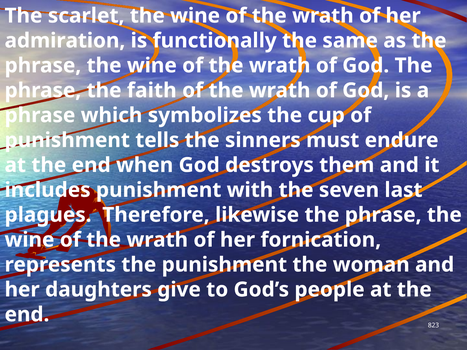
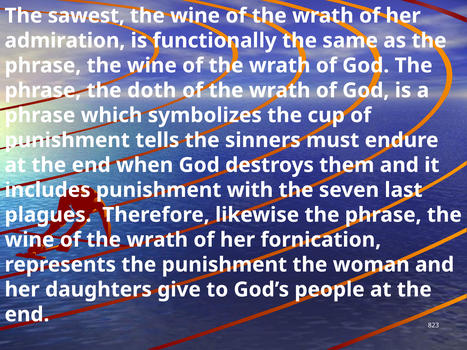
scarlet: scarlet -> sawest
faith: faith -> doth
